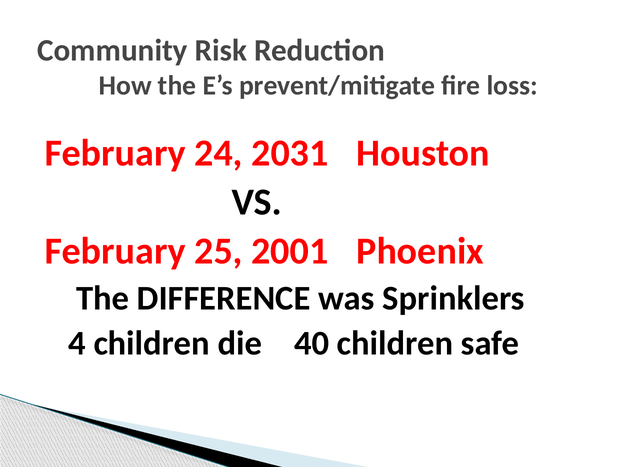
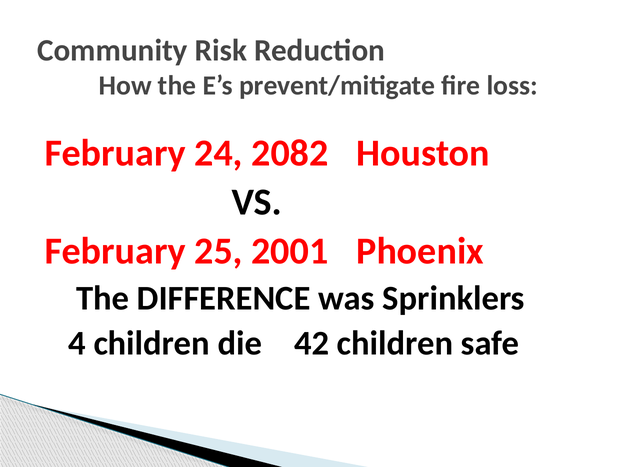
2031: 2031 -> 2082
40: 40 -> 42
